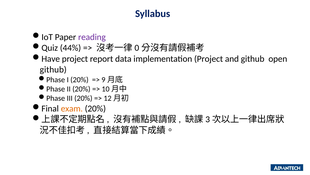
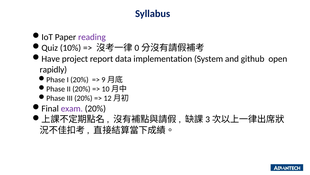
44%: 44% -> 10%
implementation Project: Project -> System
github at (53, 69): github -> rapidly
exam colour: orange -> purple
